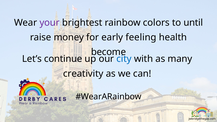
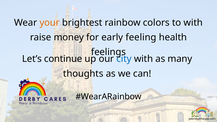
your colour: purple -> orange
to until: until -> with
become: become -> feelings
creativity: creativity -> thoughts
